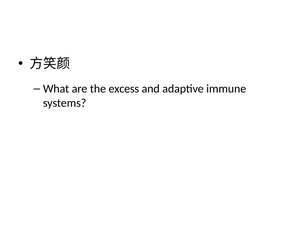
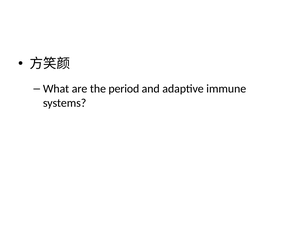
excess: excess -> period
